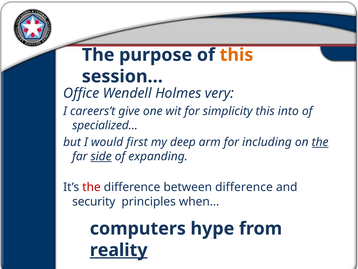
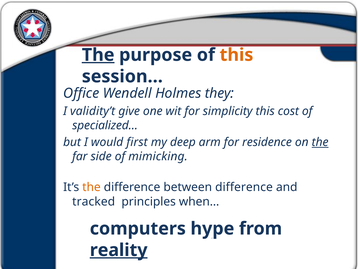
The at (98, 55) underline: none -> present
very: very -> they
careers’t: careers’t -> validity’t
into: into -> cost
including: including -> residence
side underline: present -> none
expanding: expanding -> mimicking
the at (91, 187) colour: red -> orange
security: security -> tracked
